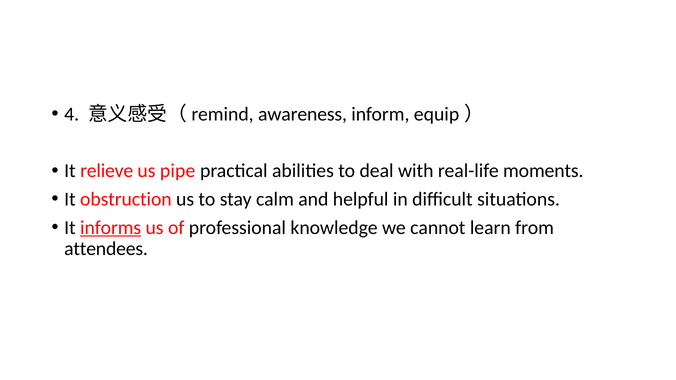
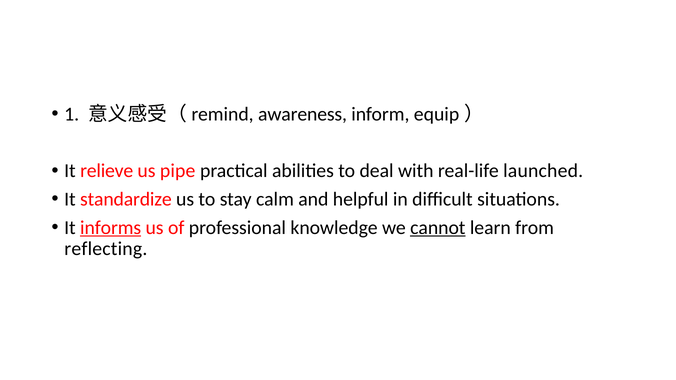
4: 4 -> 1
moments: moments -> launched
obstruction: obstruction -> standardize
cannot underline: none -> present
attendees: attendees -> reflecting
